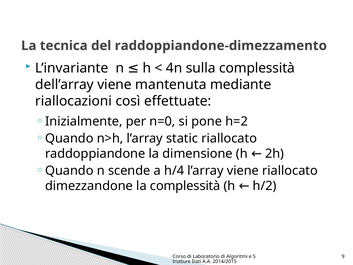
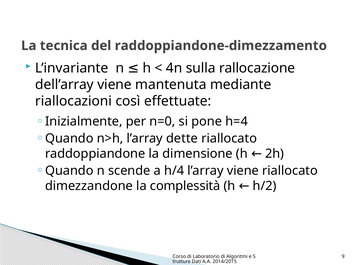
sulla complessità: complessità -> rallocazione
h=2: h=2 -> h=4
static: static -> dette
